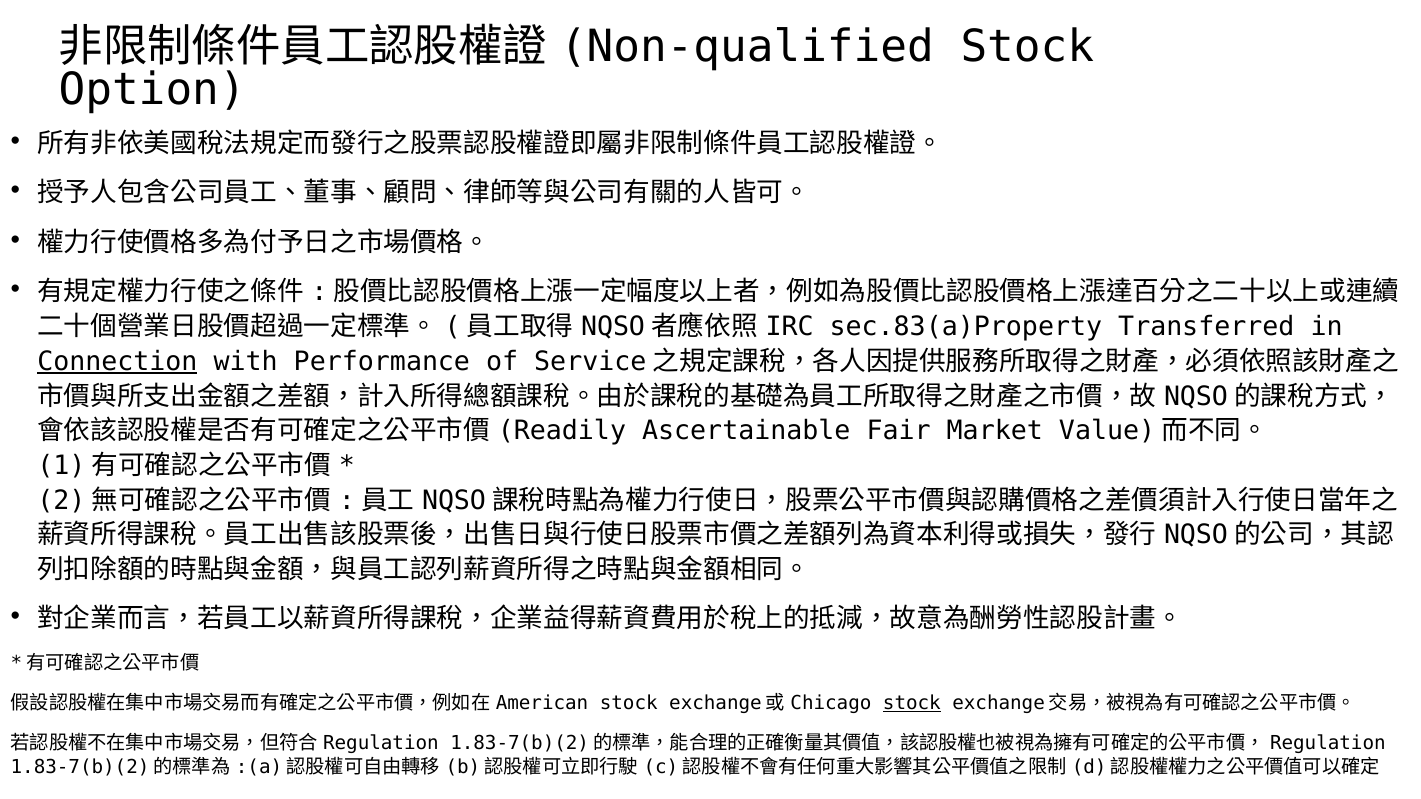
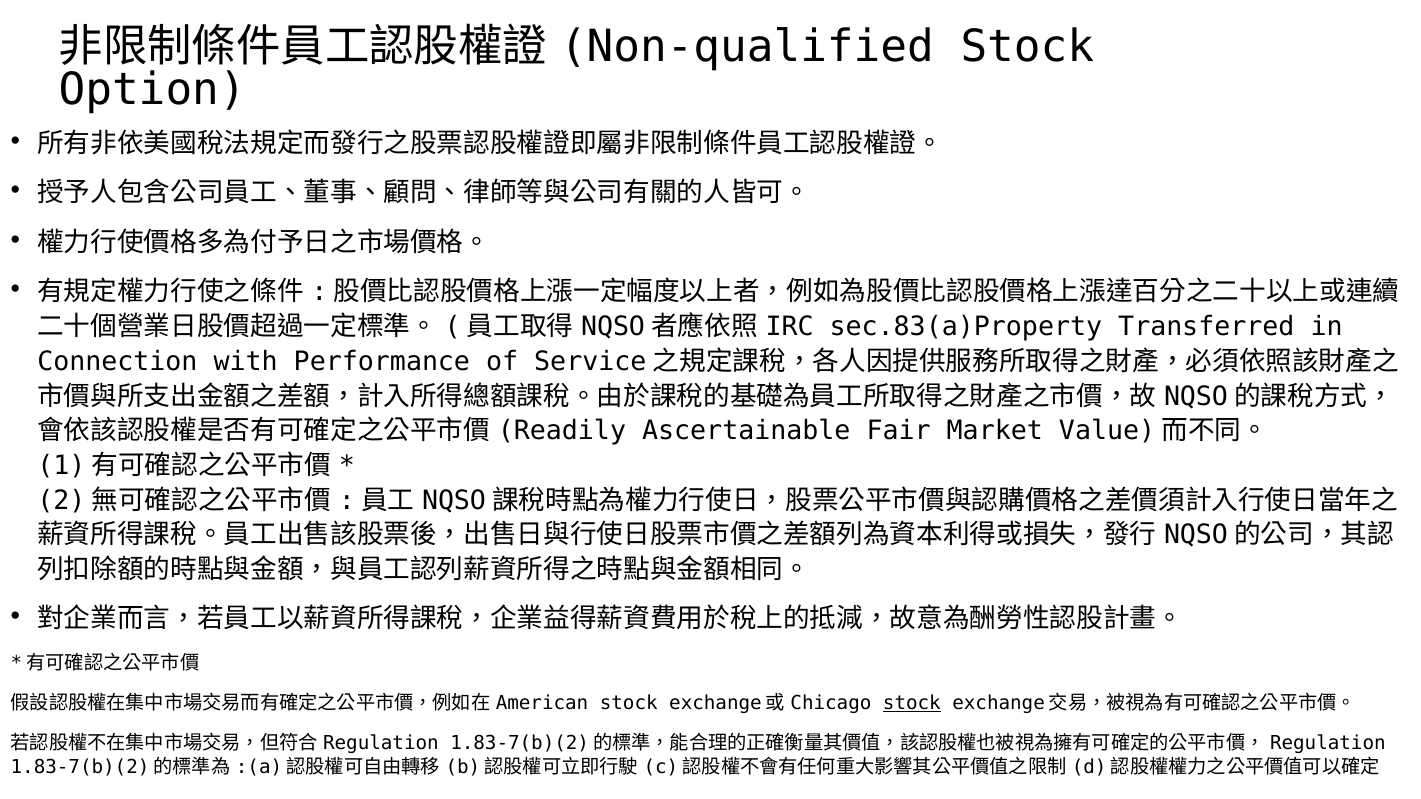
Connection underline: present -> none
